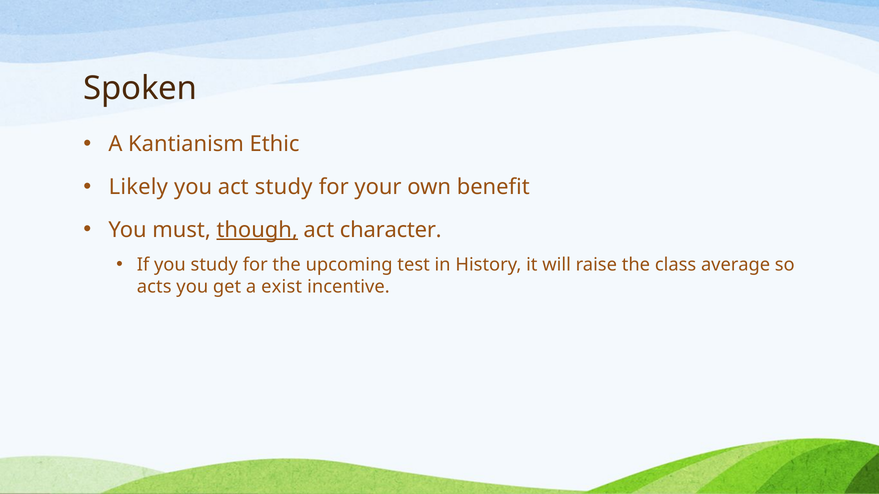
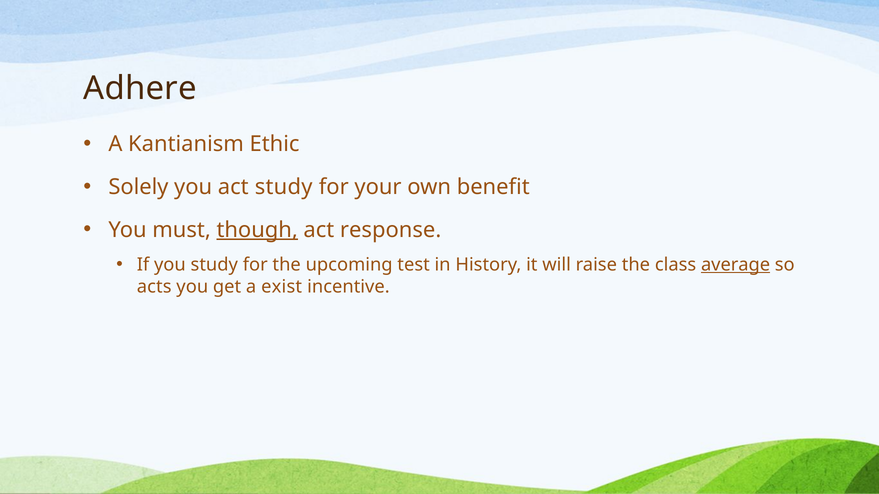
Spoken: Spoken -> Adhere
Likely: Likely -> Solely
character: character -> response
average underline: none -> present
